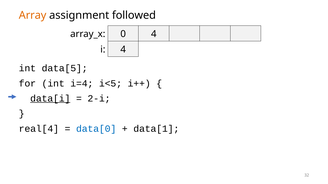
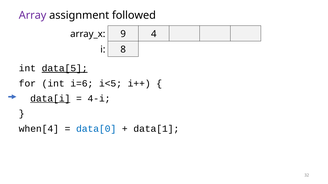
Array colour: orange -> purple
0: 0 -> 9
i 4: 4 -> 8
data[5 underline: none -> present
i=4: i=4 -> i=6
2-i: 2-i -> 4-i
real[4: real[4 -> when[4
